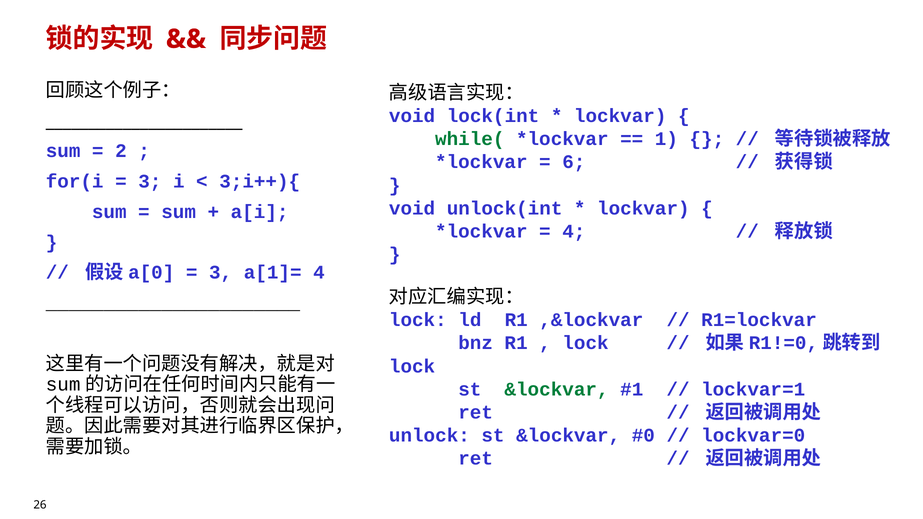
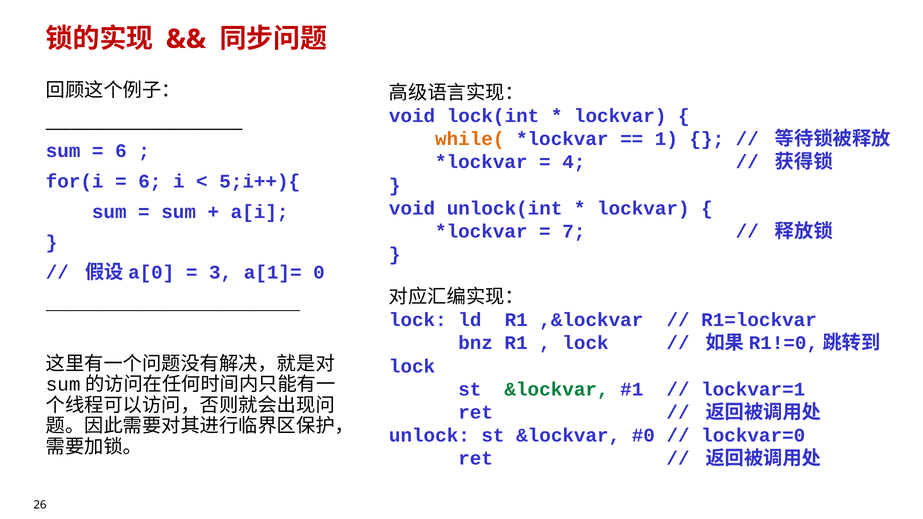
while( colour: green -> orange
2 at (121, 151): 2 -> 6
6: 6 -> 4
3 at (150, 182): 3 -> 6
3;i++){: 3;i++){ -> 5;i++){
4 at (574, 231): 4 -> 7
a[1]= 4: 4 -> 0
